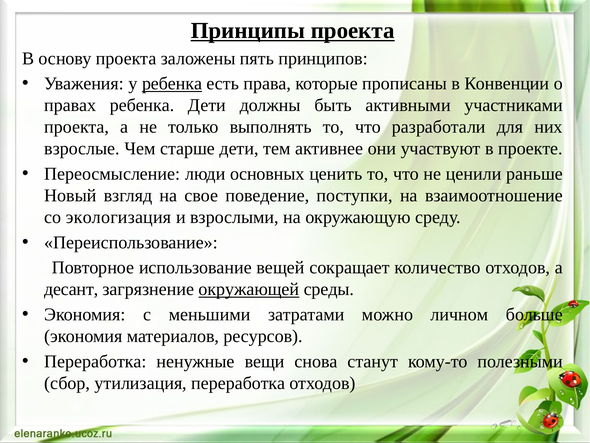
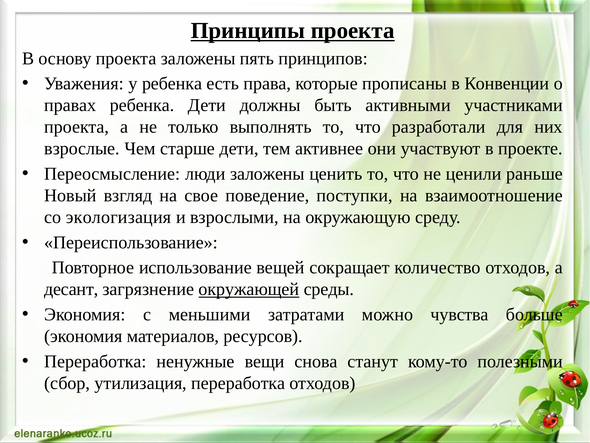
ребенка at (172, 84) underline: present -> none
люди основных: основных -> заложены
личном: личном -> чувства
